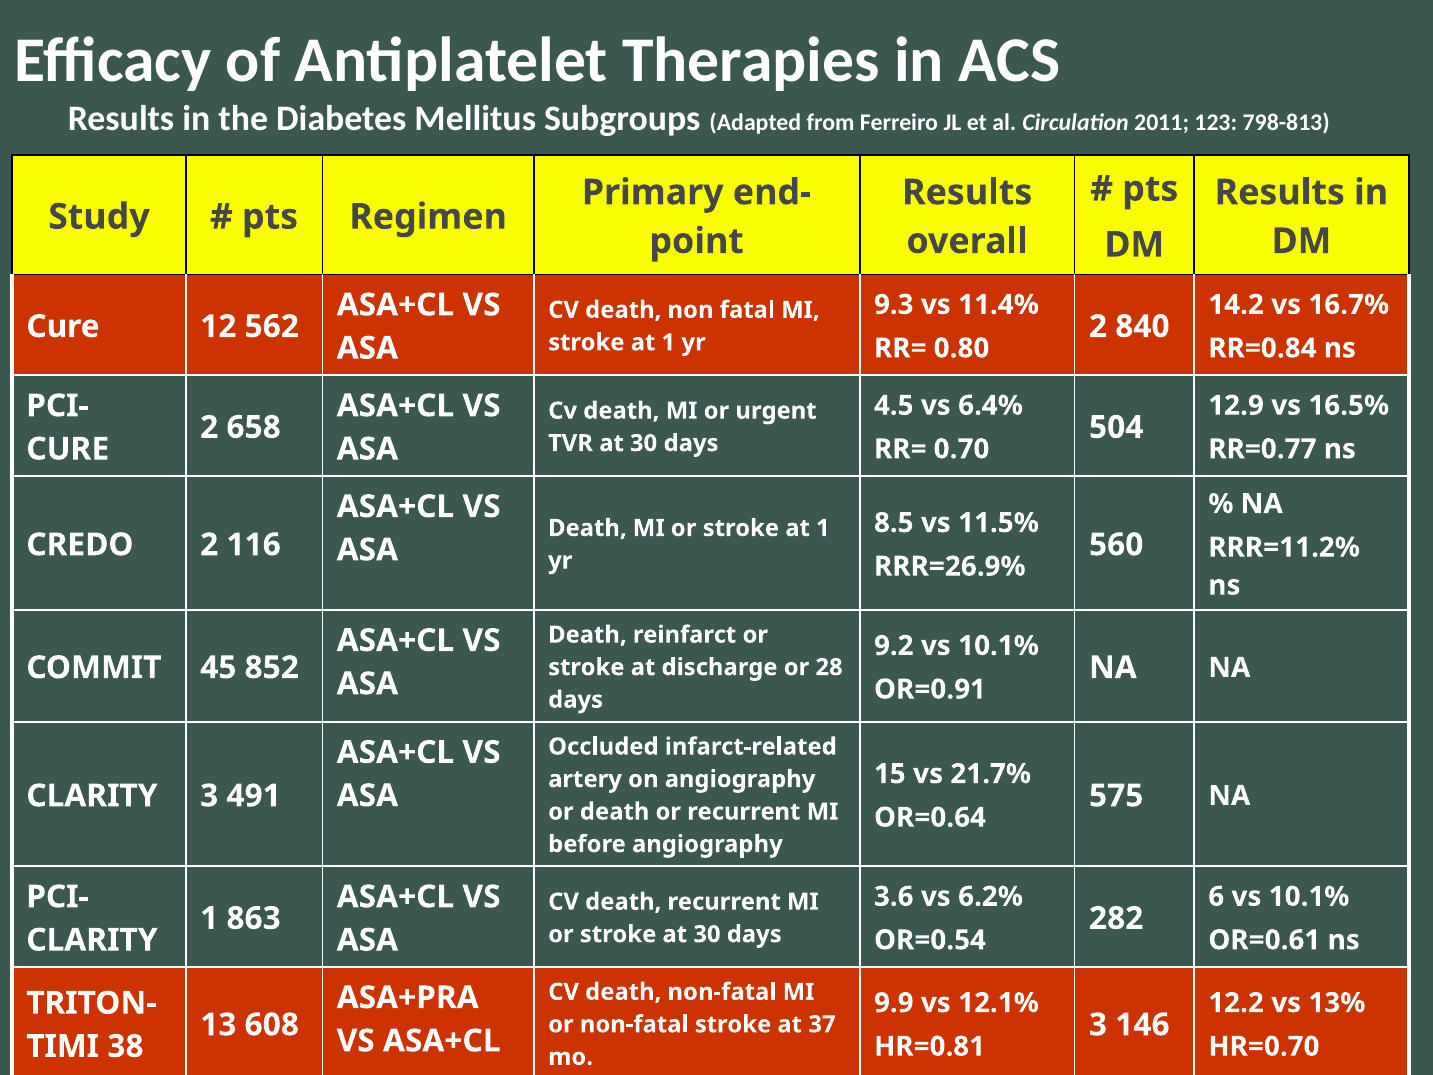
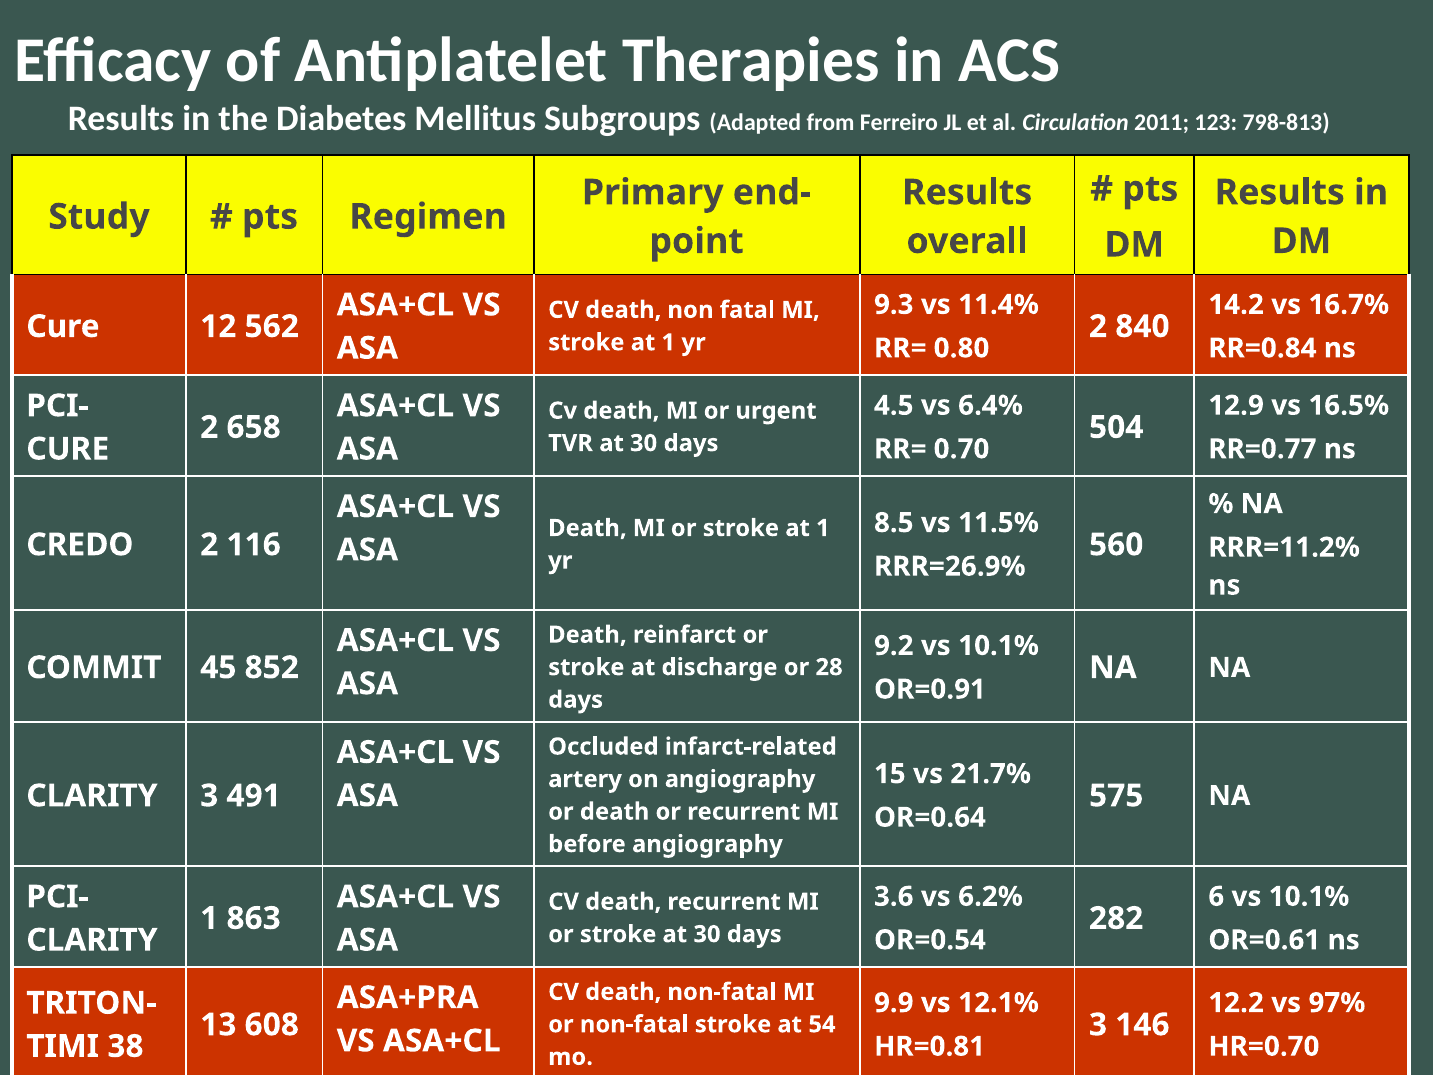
13%: 13% -> 97%
37: 37 -> 54
